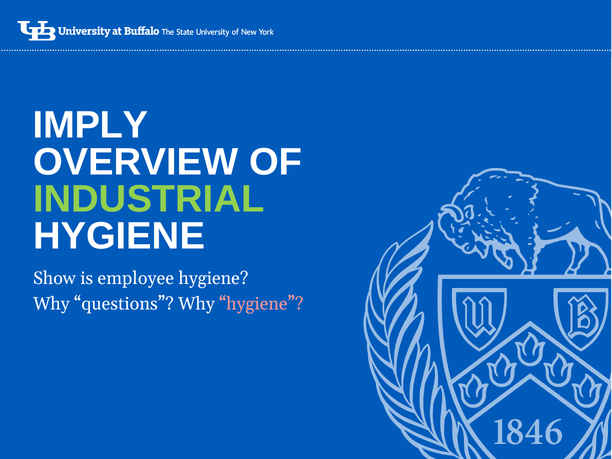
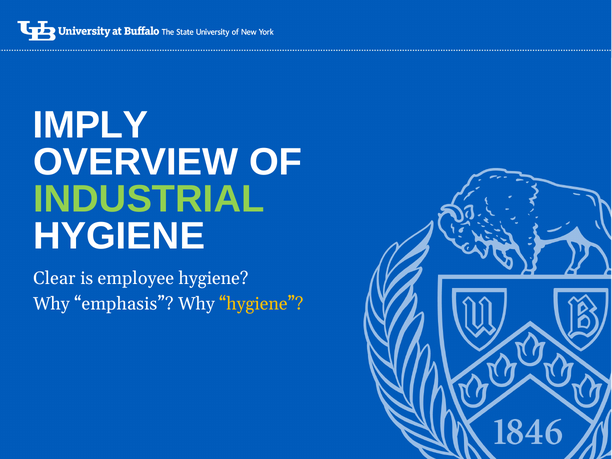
Show: Show -> Clear
questions: questions -> emphasis
hygiene at (261, 304) colour: pink -> yellow
